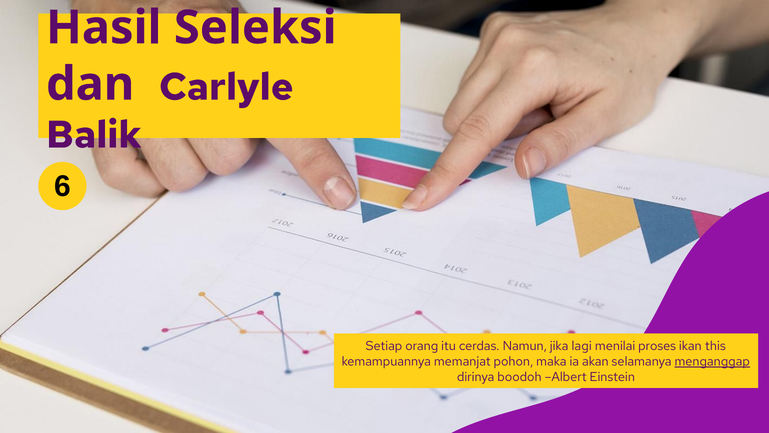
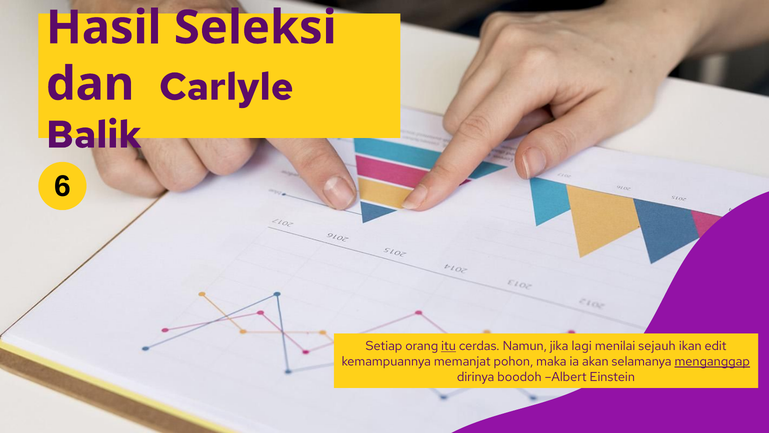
itu underline: none -> present
proses: proses -> sejauh
this: this -> edit
